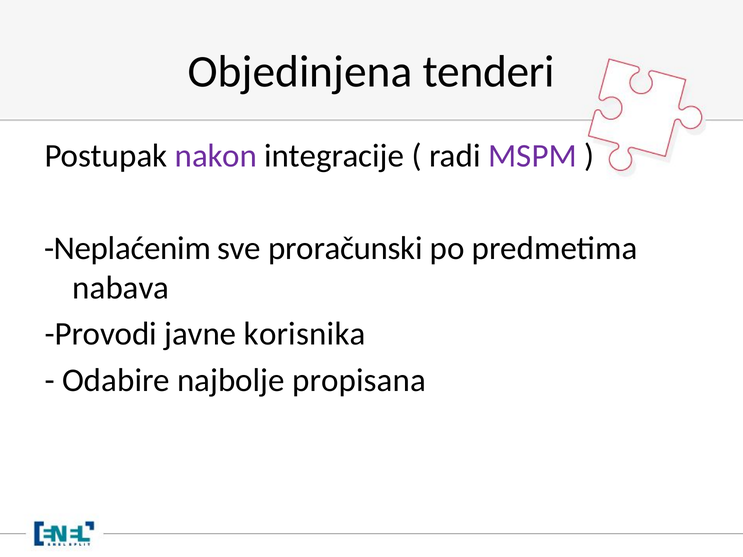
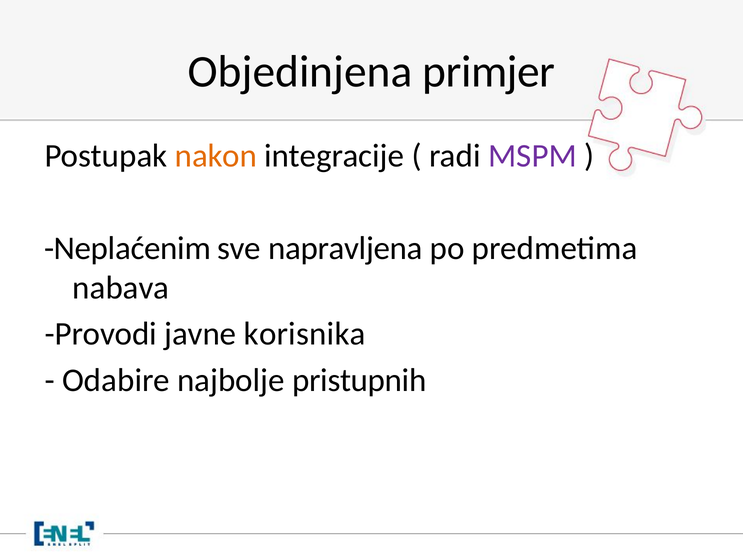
tenderi: tenderi -> primjer
nakon colour: purple -> orange
proračunski: proračunski -> napravljena
propisana: propisana -> pristupnih
